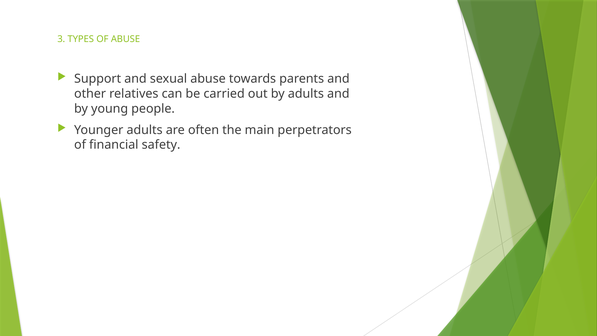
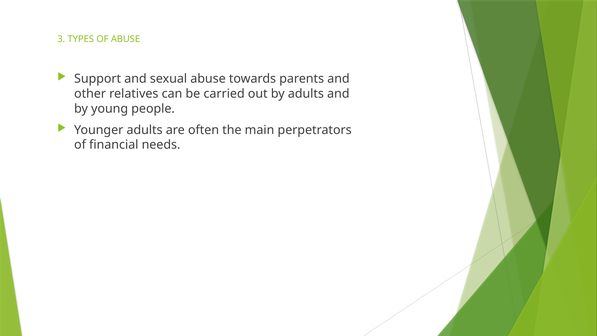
safety: safety -> needs
